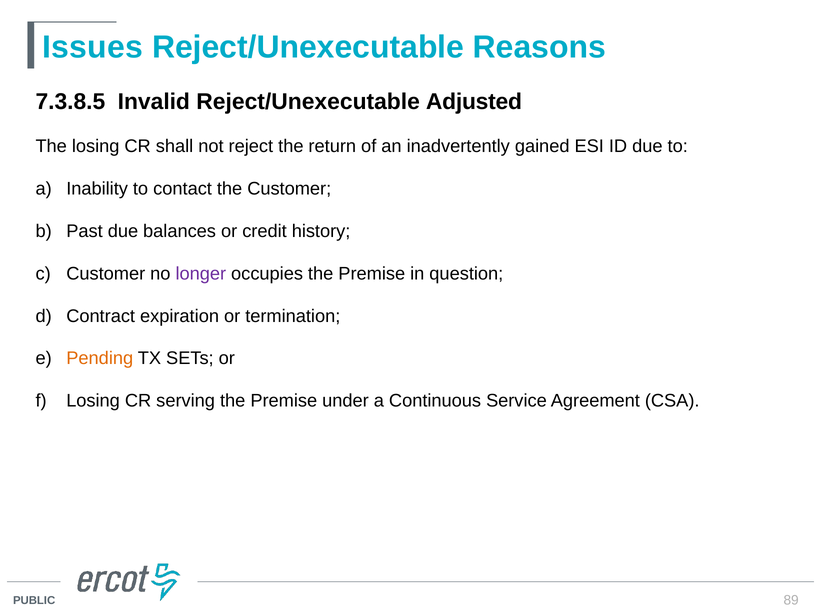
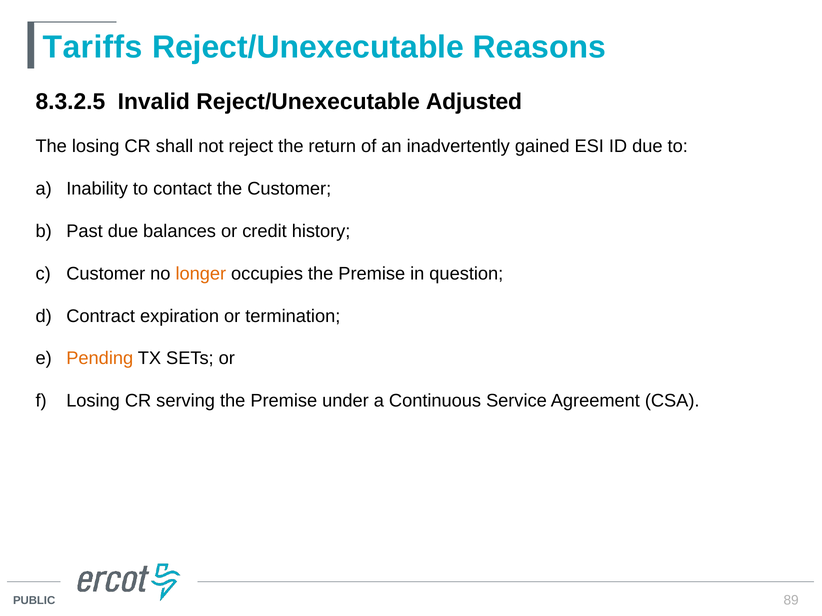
Issues: Issues -> Tariffs
7.3.8.5: 7.3.8.5 -> 8.3.2.5
longer colour: purple -> orange
